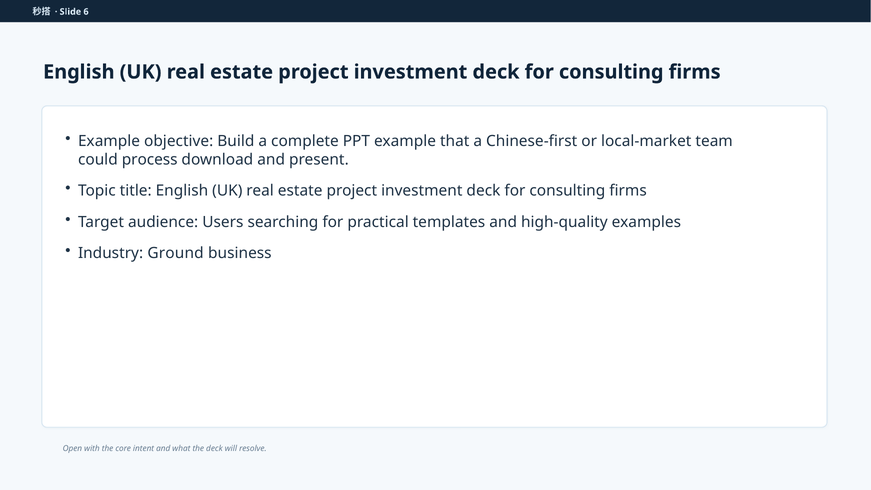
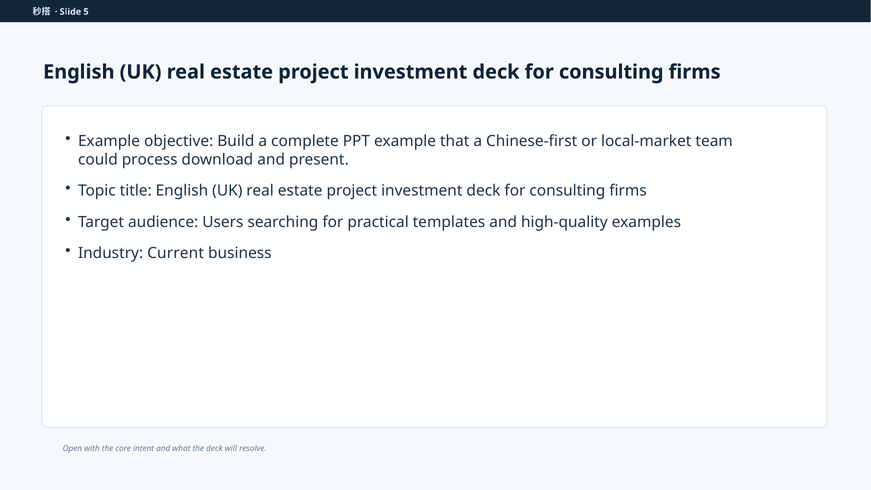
6: 6 -> 5
Ground: Ground -> Current
